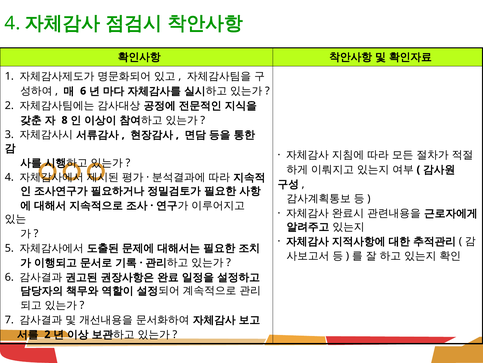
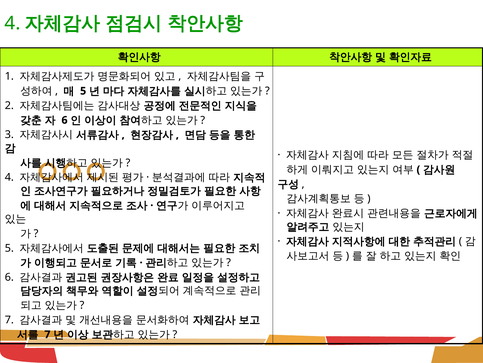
6 at (83, 91): 6 -> 5
8 at (65, 120): 8 -> 6
2 at (47, 334): 2 -> 7
